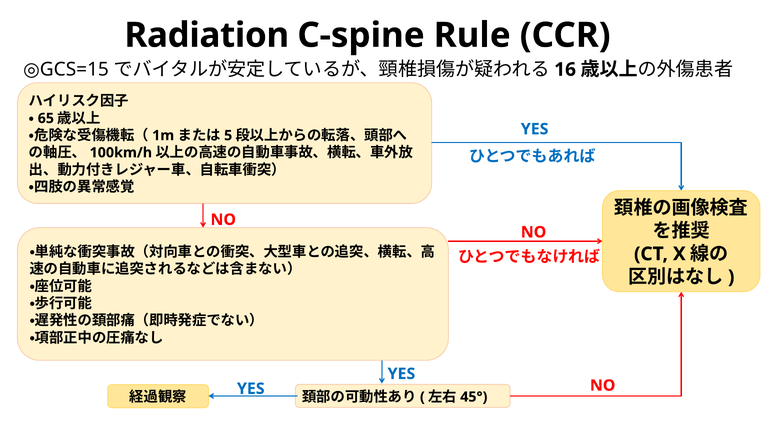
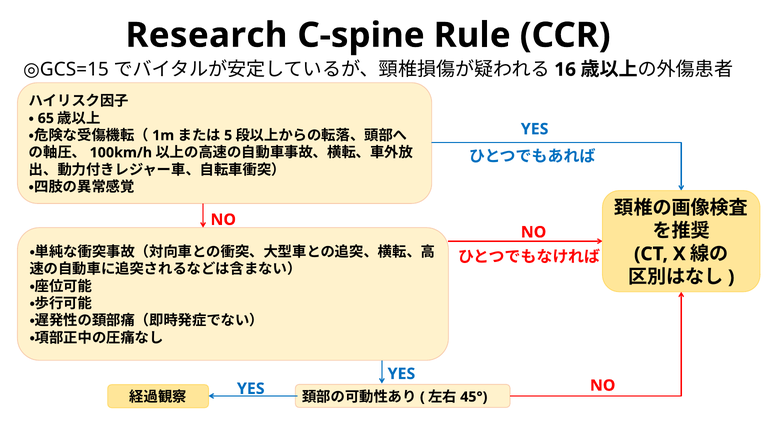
Radiation: Radiation -> Research
